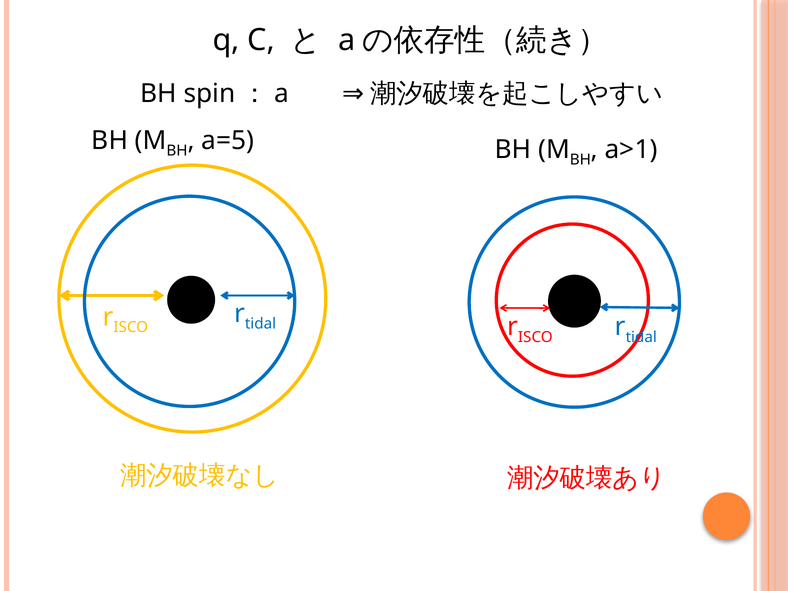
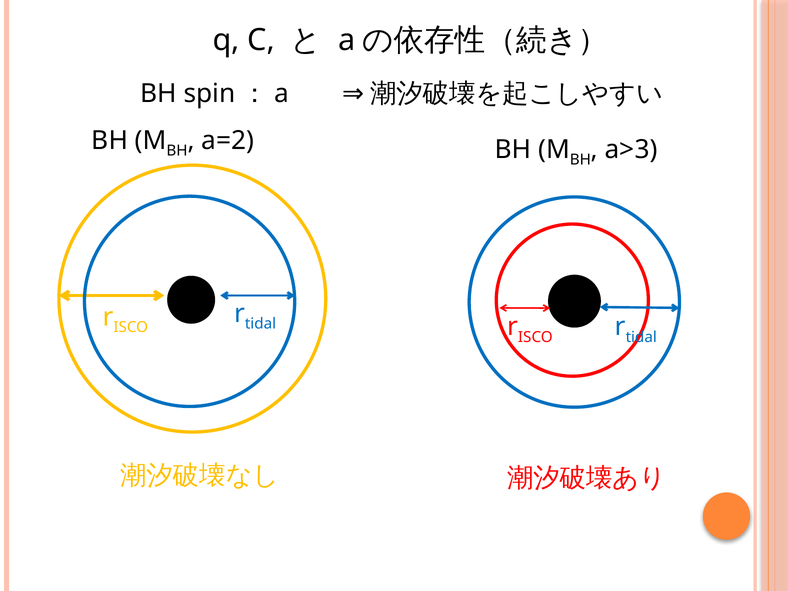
a=5: a=5 -> a=2
a>1: a>1 -> a>3
